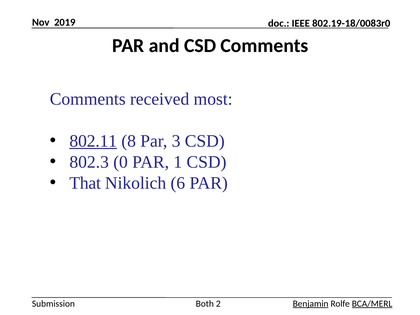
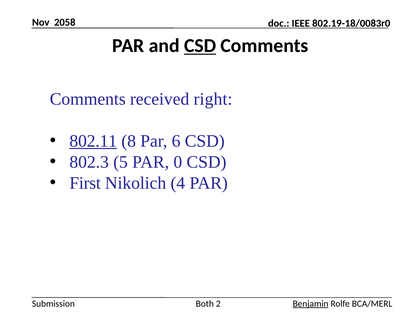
2019: 2019 -> 2058
CSD at (200, 46) underline: none -> present
most: most -> right
3: 3 -> 6
0: 0 -> 5
1: 1 -> 0
That: That -> First
6: 6 -> 4
BCA/MERL underline: present -> none
